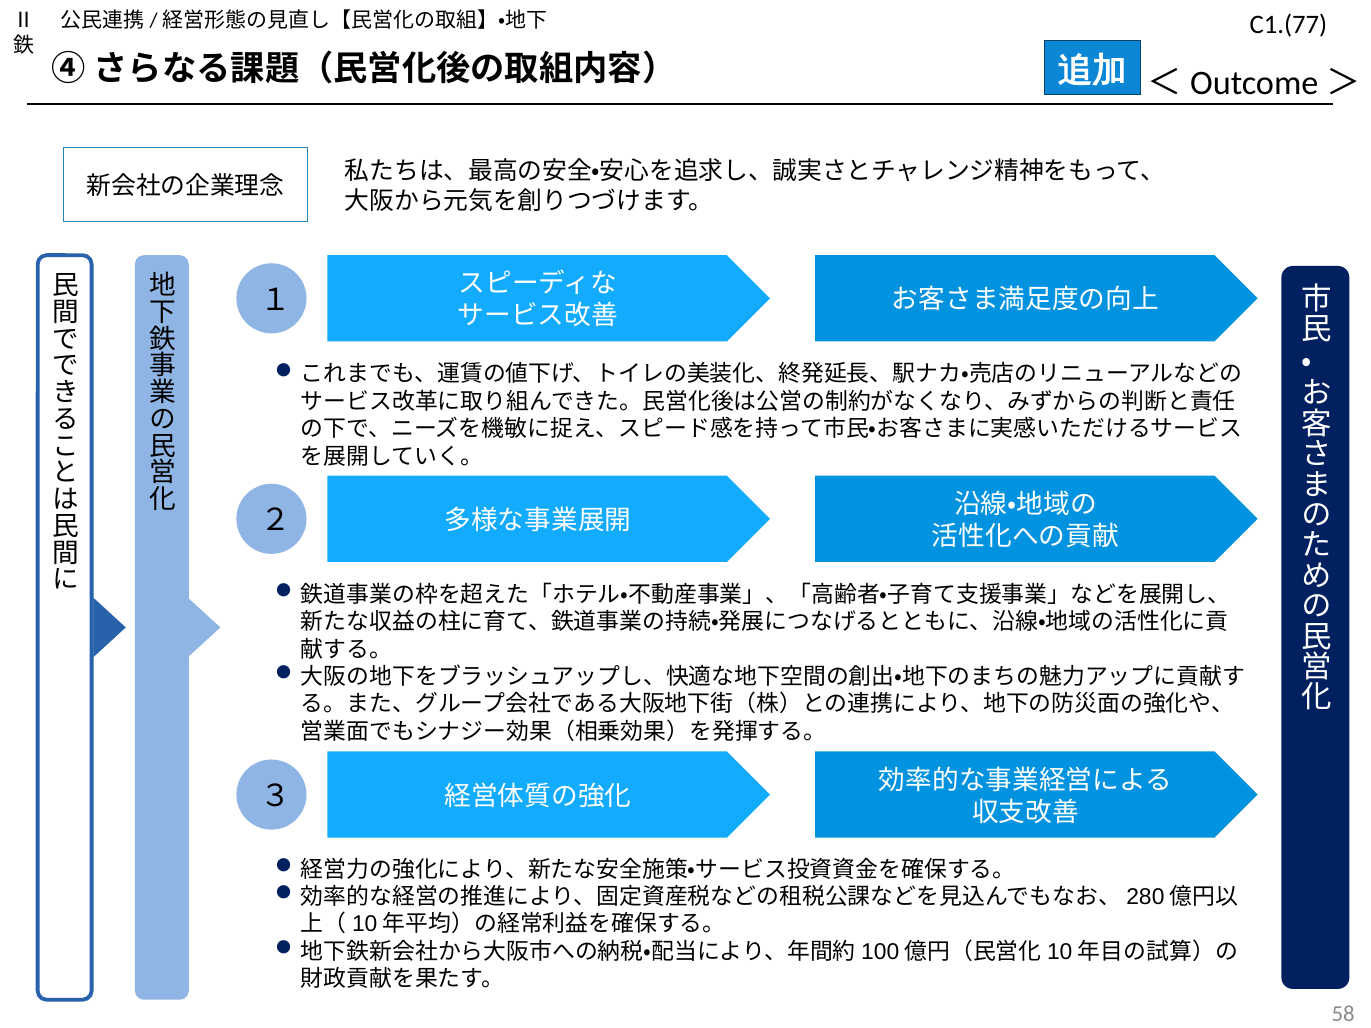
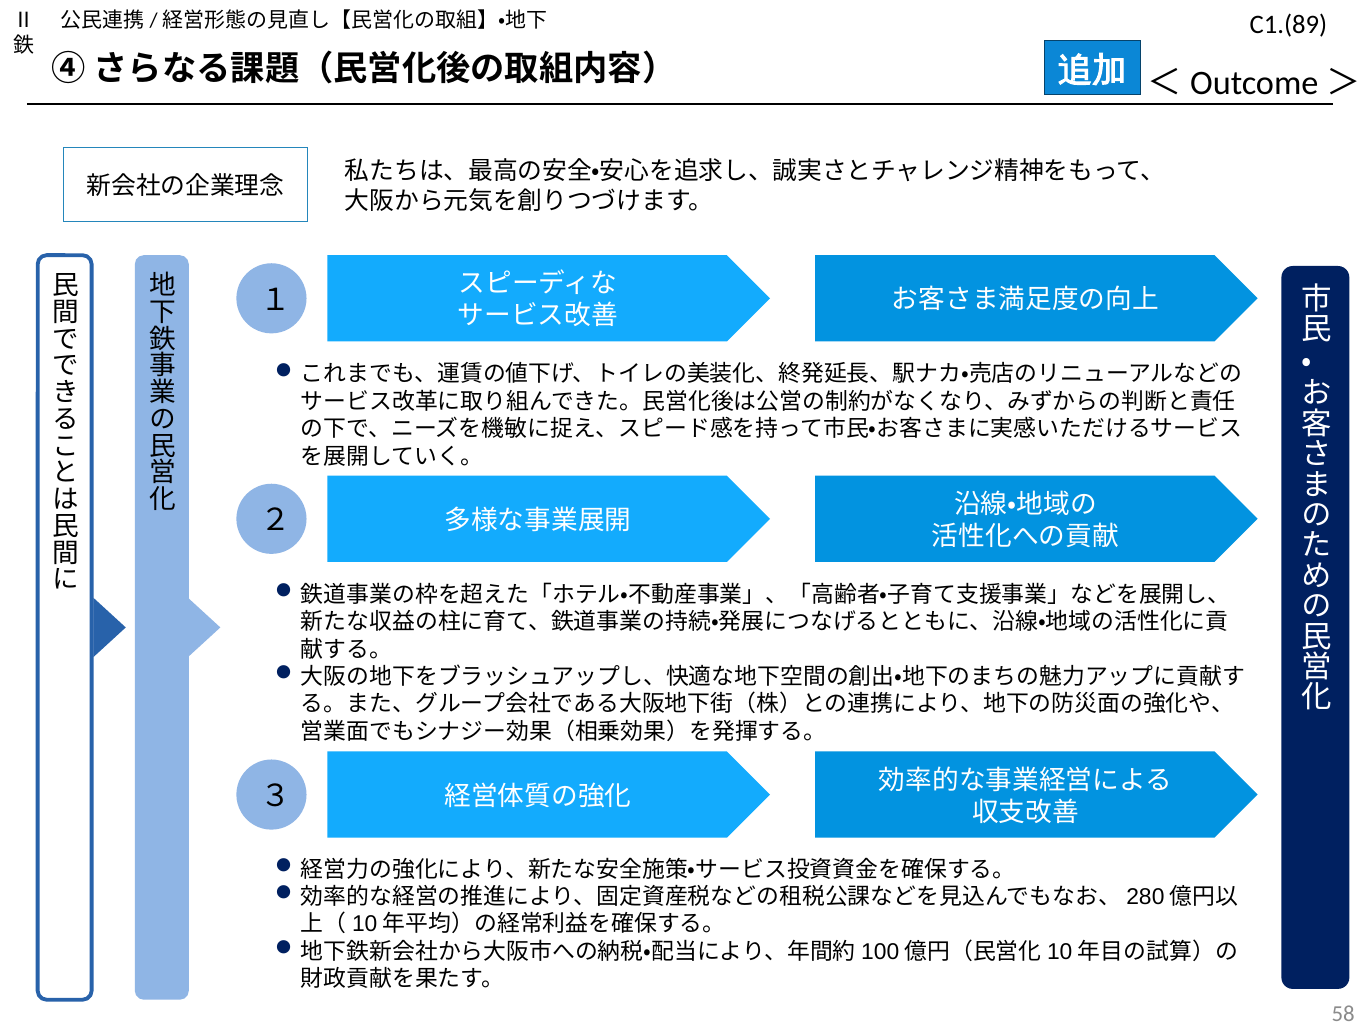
C1.(77: C1.(77 -> C1.(89
